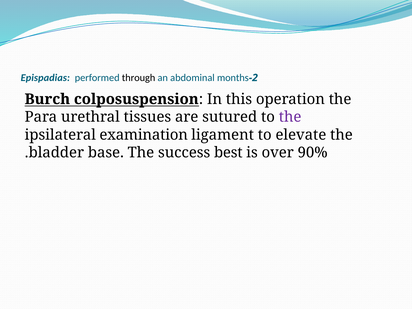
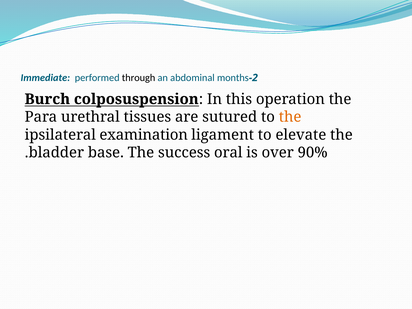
Epispadias: Epispadias -> Immediate
the at (290, 117) colour: purple -> orange
best: best -> oral
